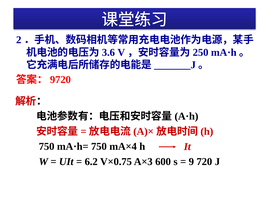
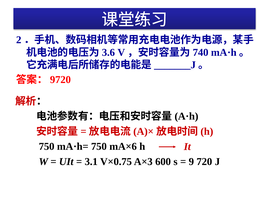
250: 250 -> 740
mA×4: mA×4 -> mA×6
6.2: 6.2 -> 3.1
